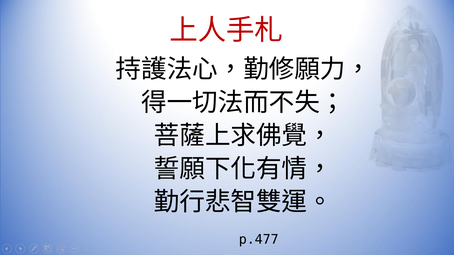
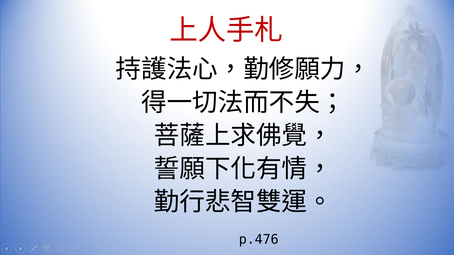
p.477: p.477 -> p.476
